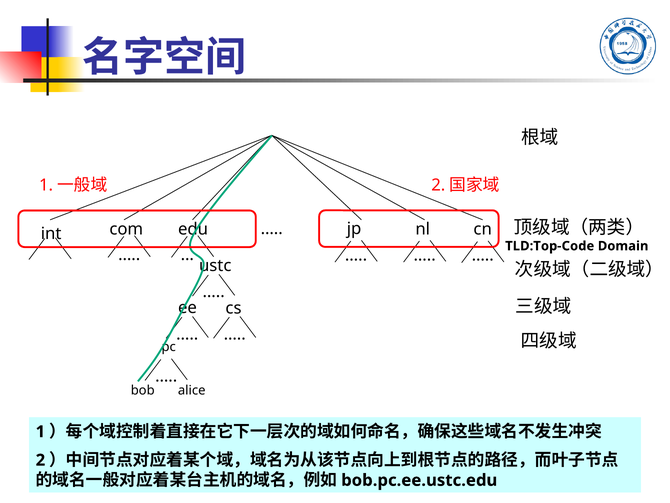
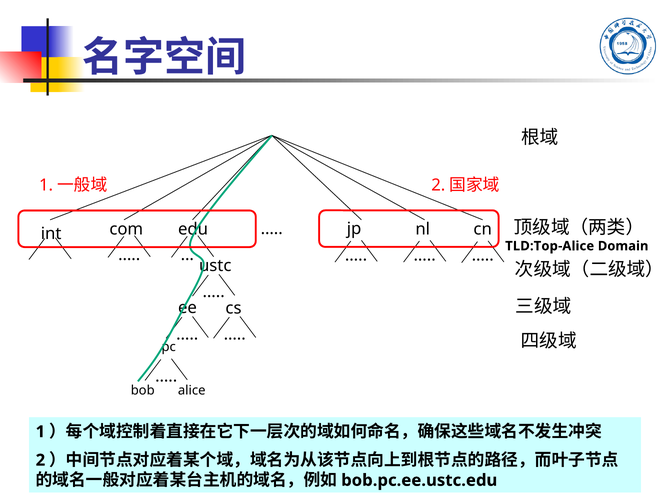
TLD:Top-Code: TLD:Top-Code -> TLD:Top-Alice
